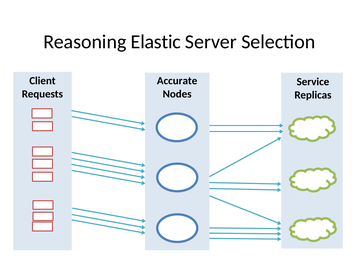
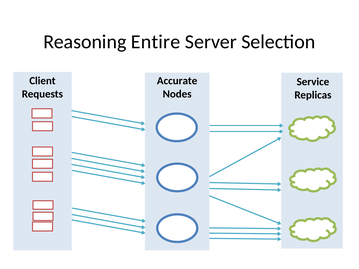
Elastic: Elastic -> Entire
